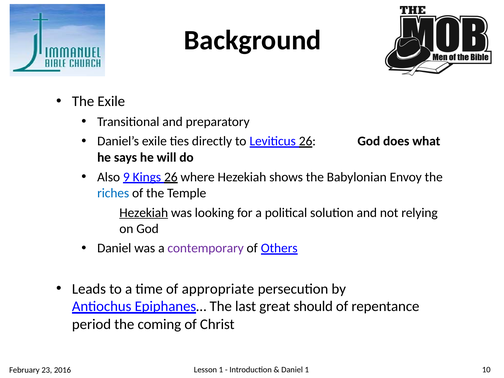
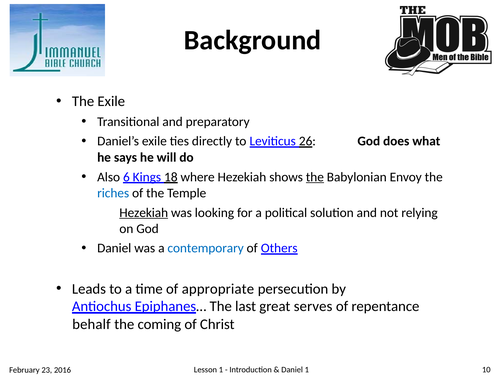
9: 9 -> 6
Kings 26: 26 -> 18
the at (315, 177) underline: none -> present
contemporary colour: purple -> blue
should: should -> serves
period: period -> behalf
